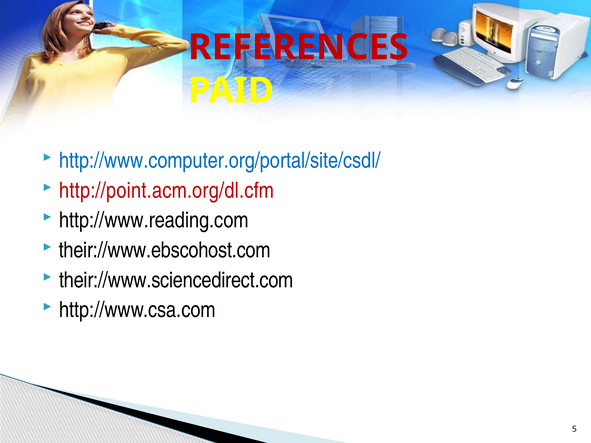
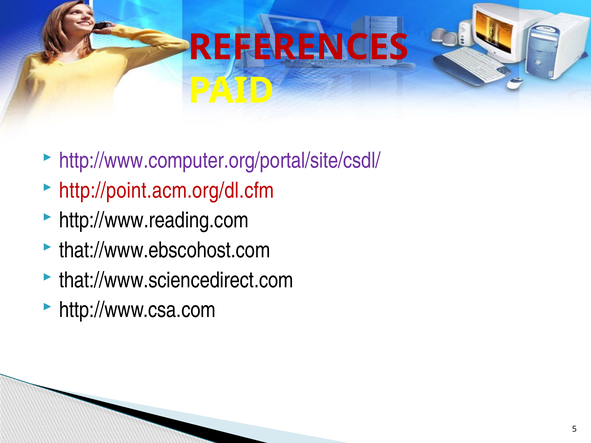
http://www.computer.org/portal/site/csdl/ colour: blue -> purple
their://www.ebscohost.com: their://www.ebscohost.com -> that://www.ebscohost.com
their://www.sciencedirect.com: their://www.sciencedirect.com -> that://www.sciencedirect.com
